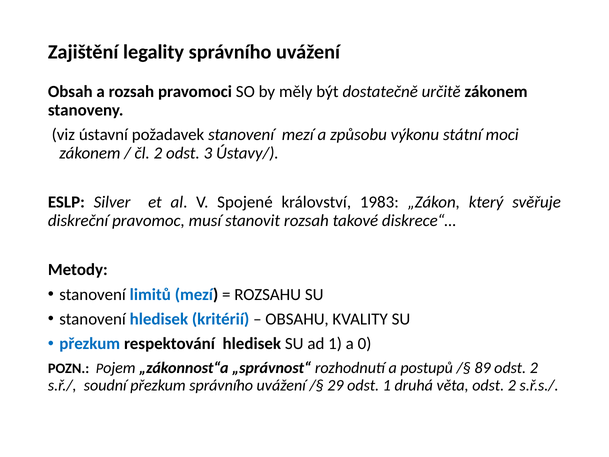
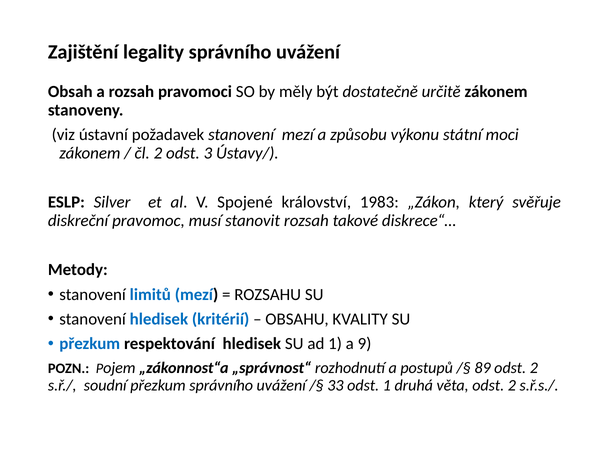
0: 0 -> 9
29: 29 -> 33
